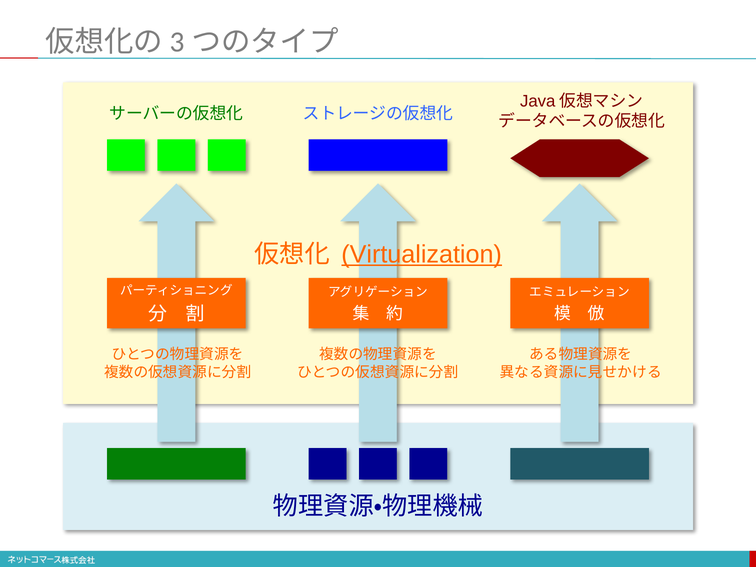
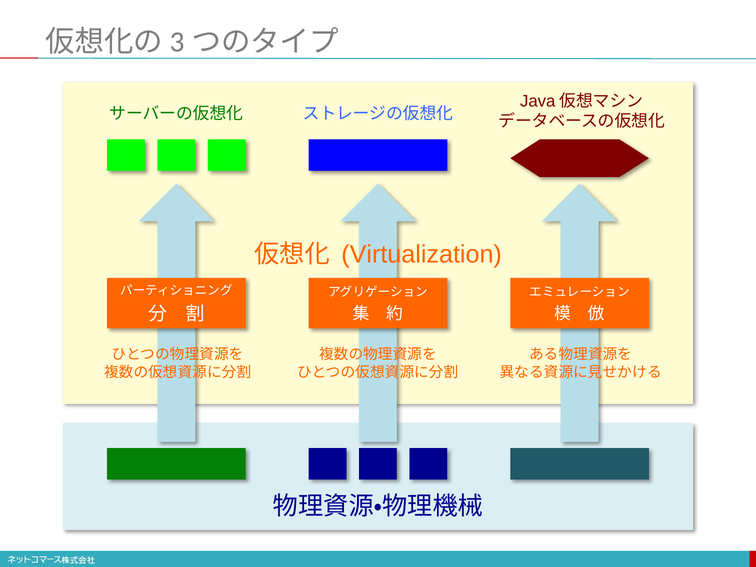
Virtualization underline: present -> none
